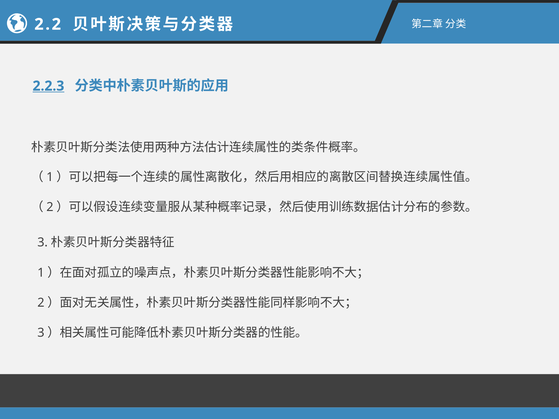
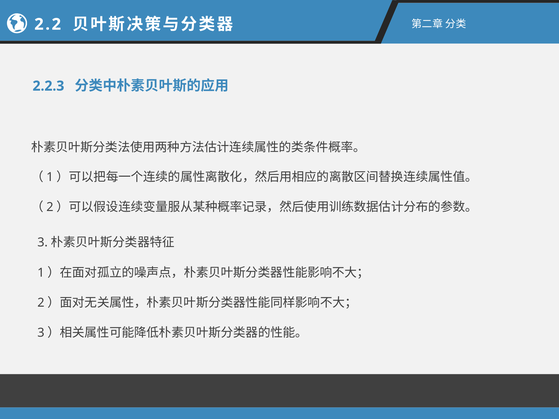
2.2.3 underline: present -> none
